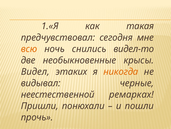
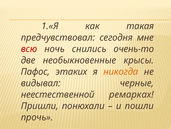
всю colour: orange -> red
видел-то: видел-то -> очень-то
Видел: Видел -> Пафос
